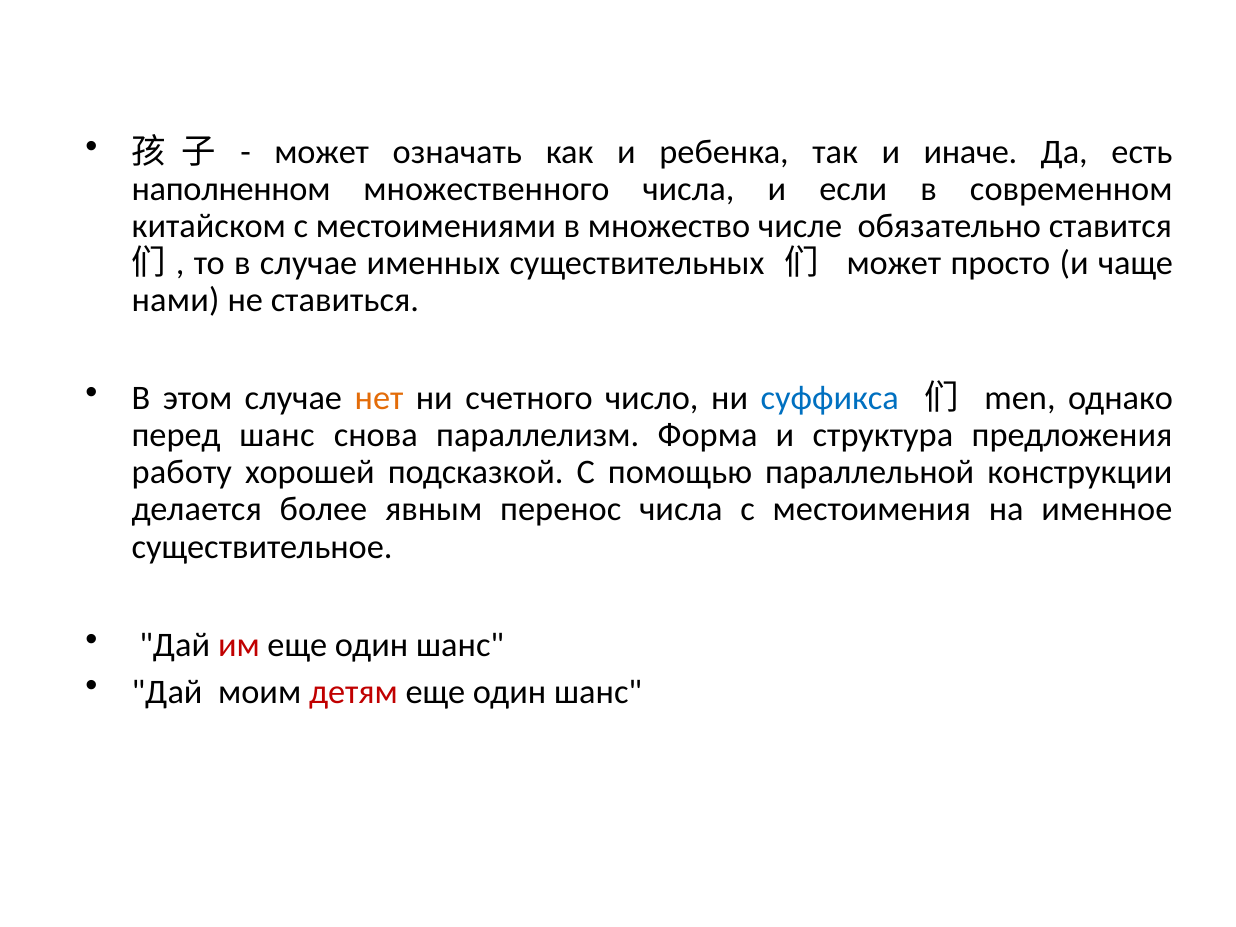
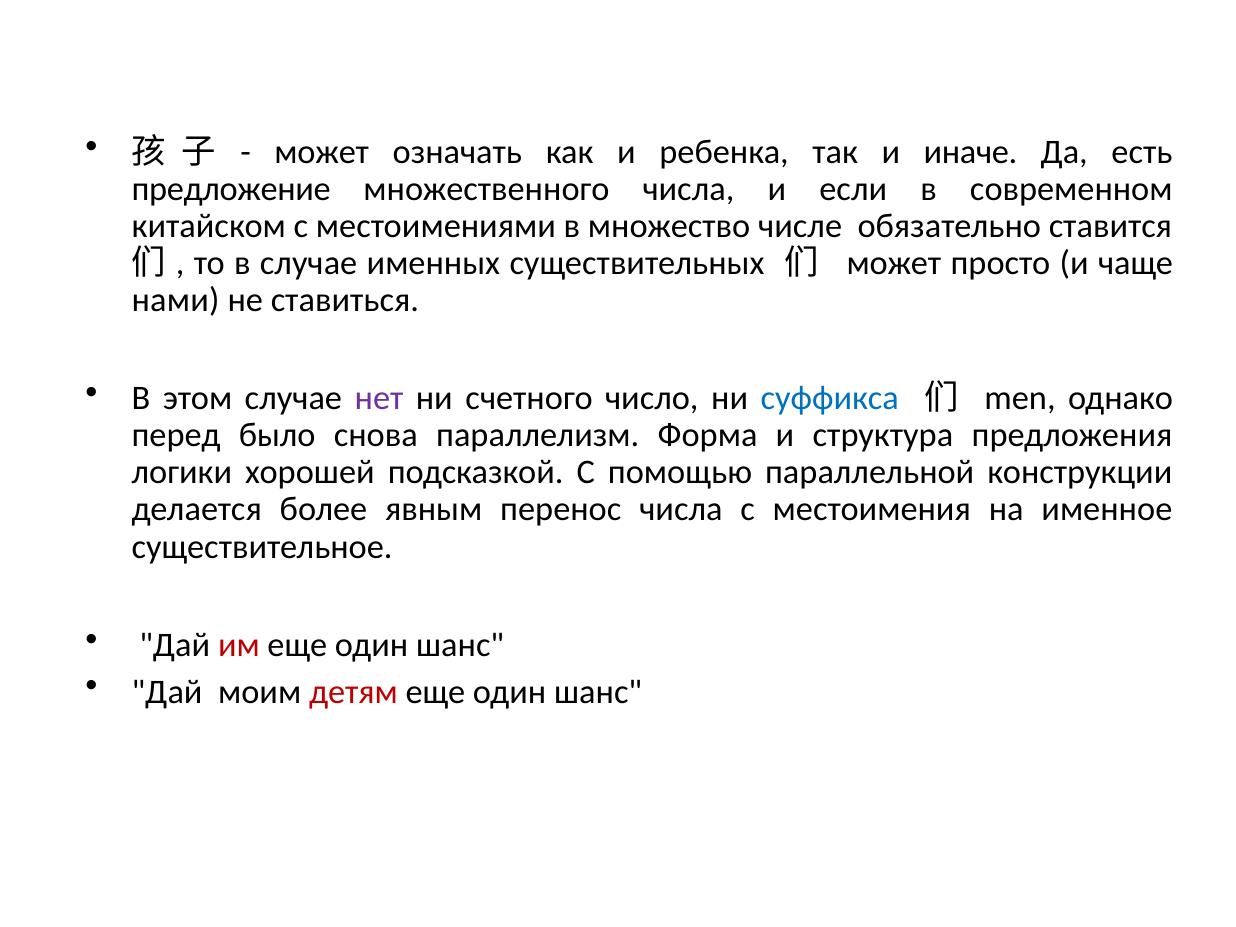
наполненном: наполненном -> предложение
нет colour: orange -> purple
перед шанс: шанс -> было
работу: работу -> логики
